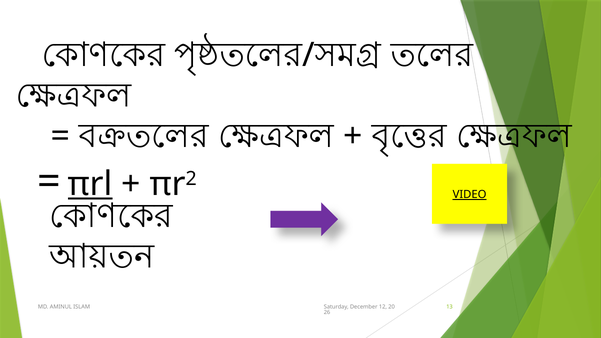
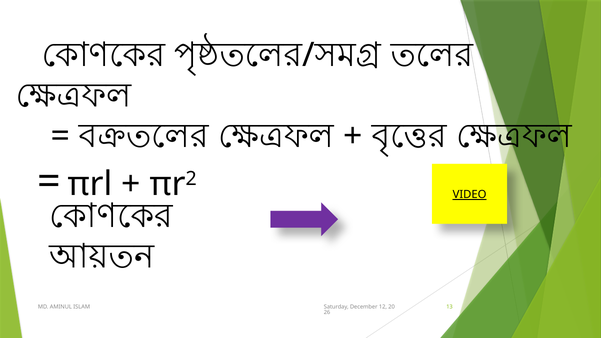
πrl underline: present -> none
